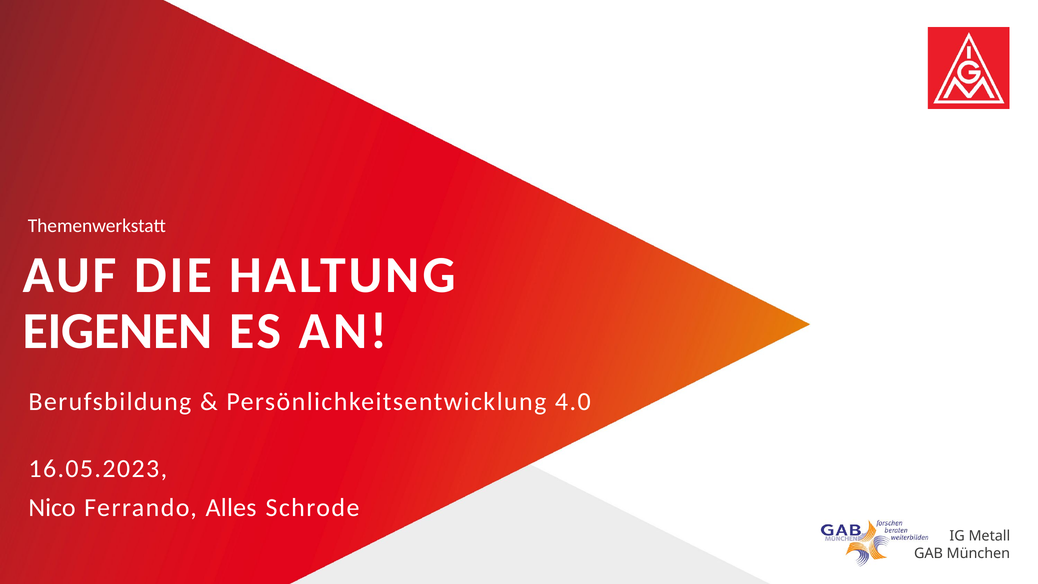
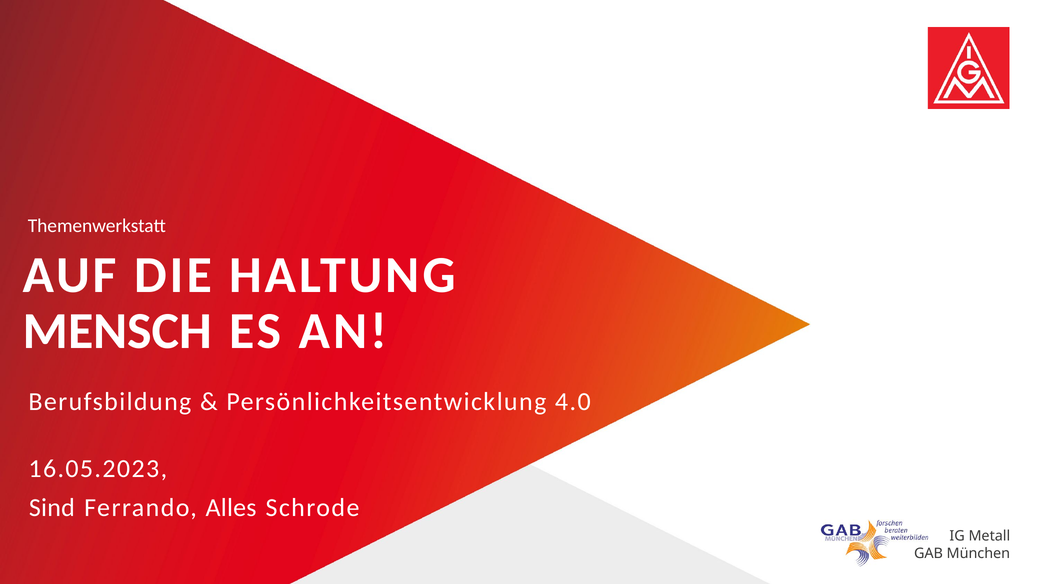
EIGENEN: EIGENEN -> MENSCH
Nico at (52, 508): Nico -> Sind
